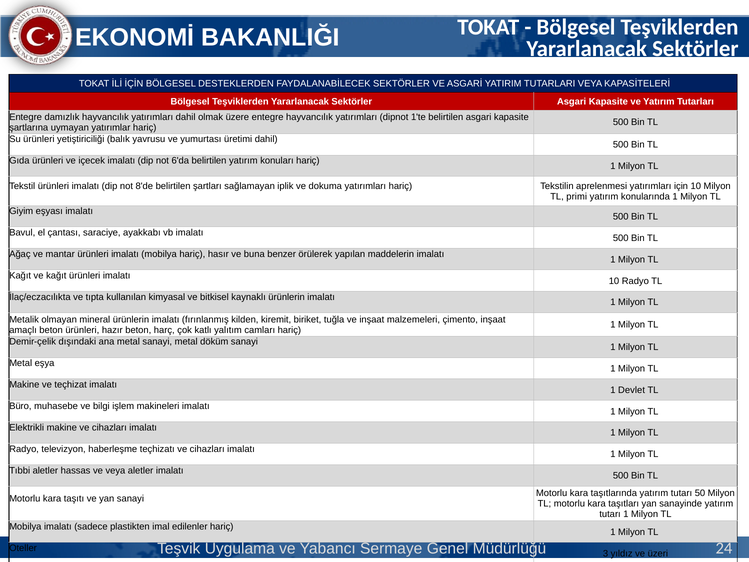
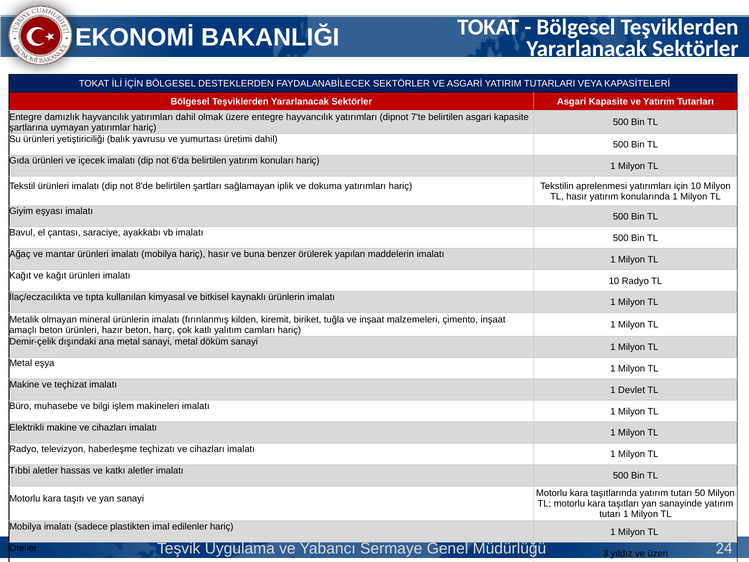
1'te: 1'te -> 7'te
TL primi: primi -> hasır
ve veya: veya -> katkı
